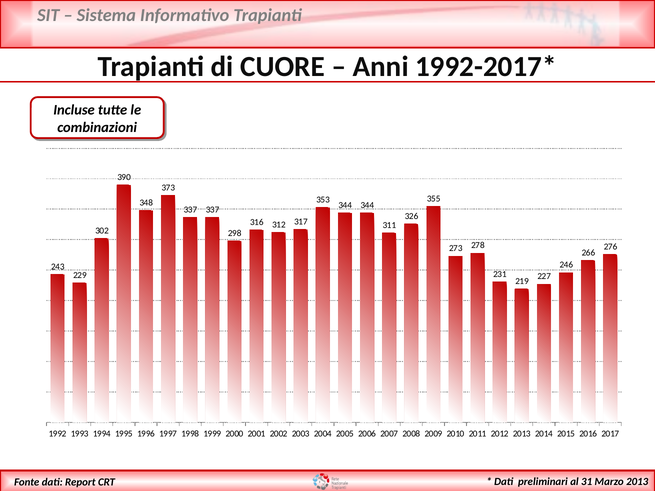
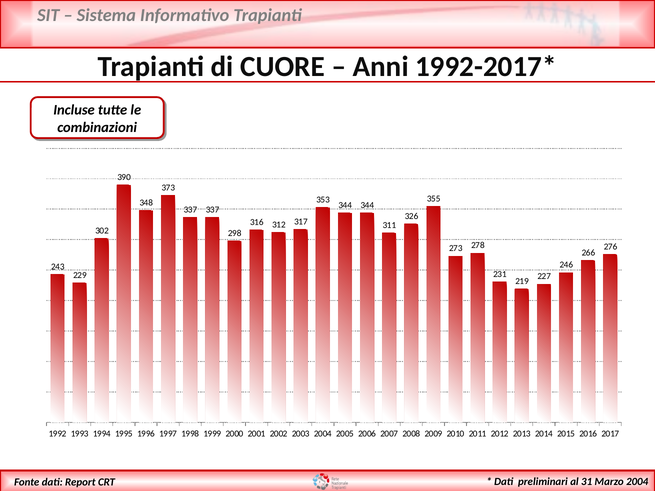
2013 at (637, 482): 2013 -> 2004
